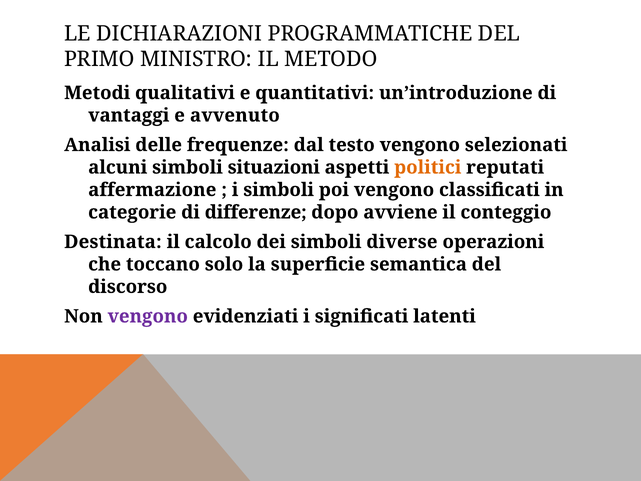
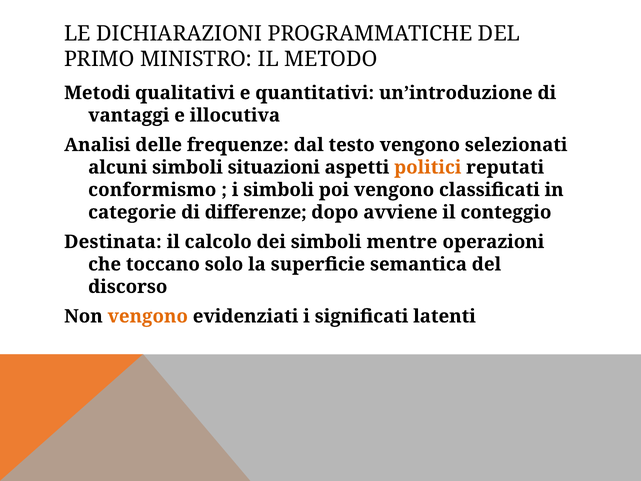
avvenuto: avvenuto -> illocutiva
affermazione: affermazione -> conformismo
diverse: diverse -> mentre
vengono at (148, 316) colour: purple -> orange
